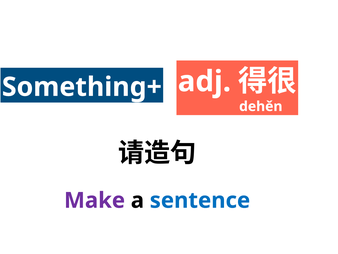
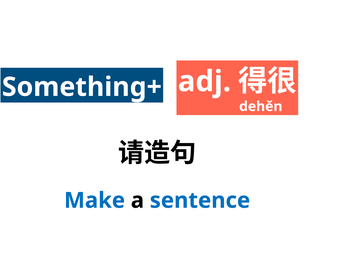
Make colour: purple -> blue
